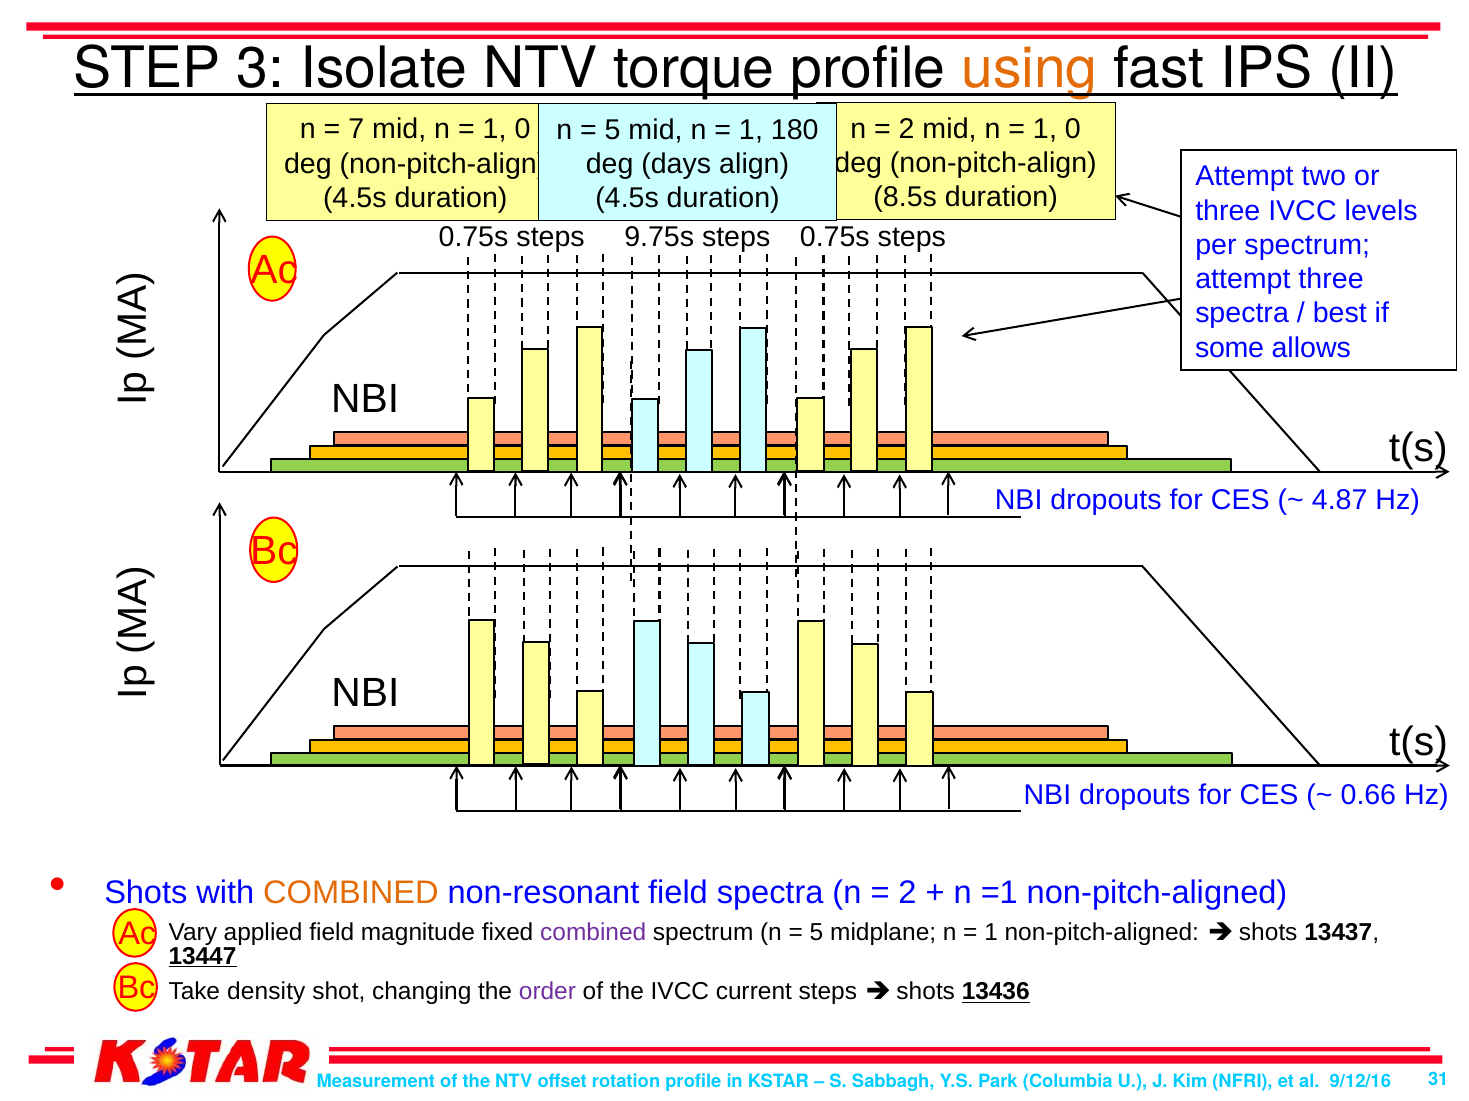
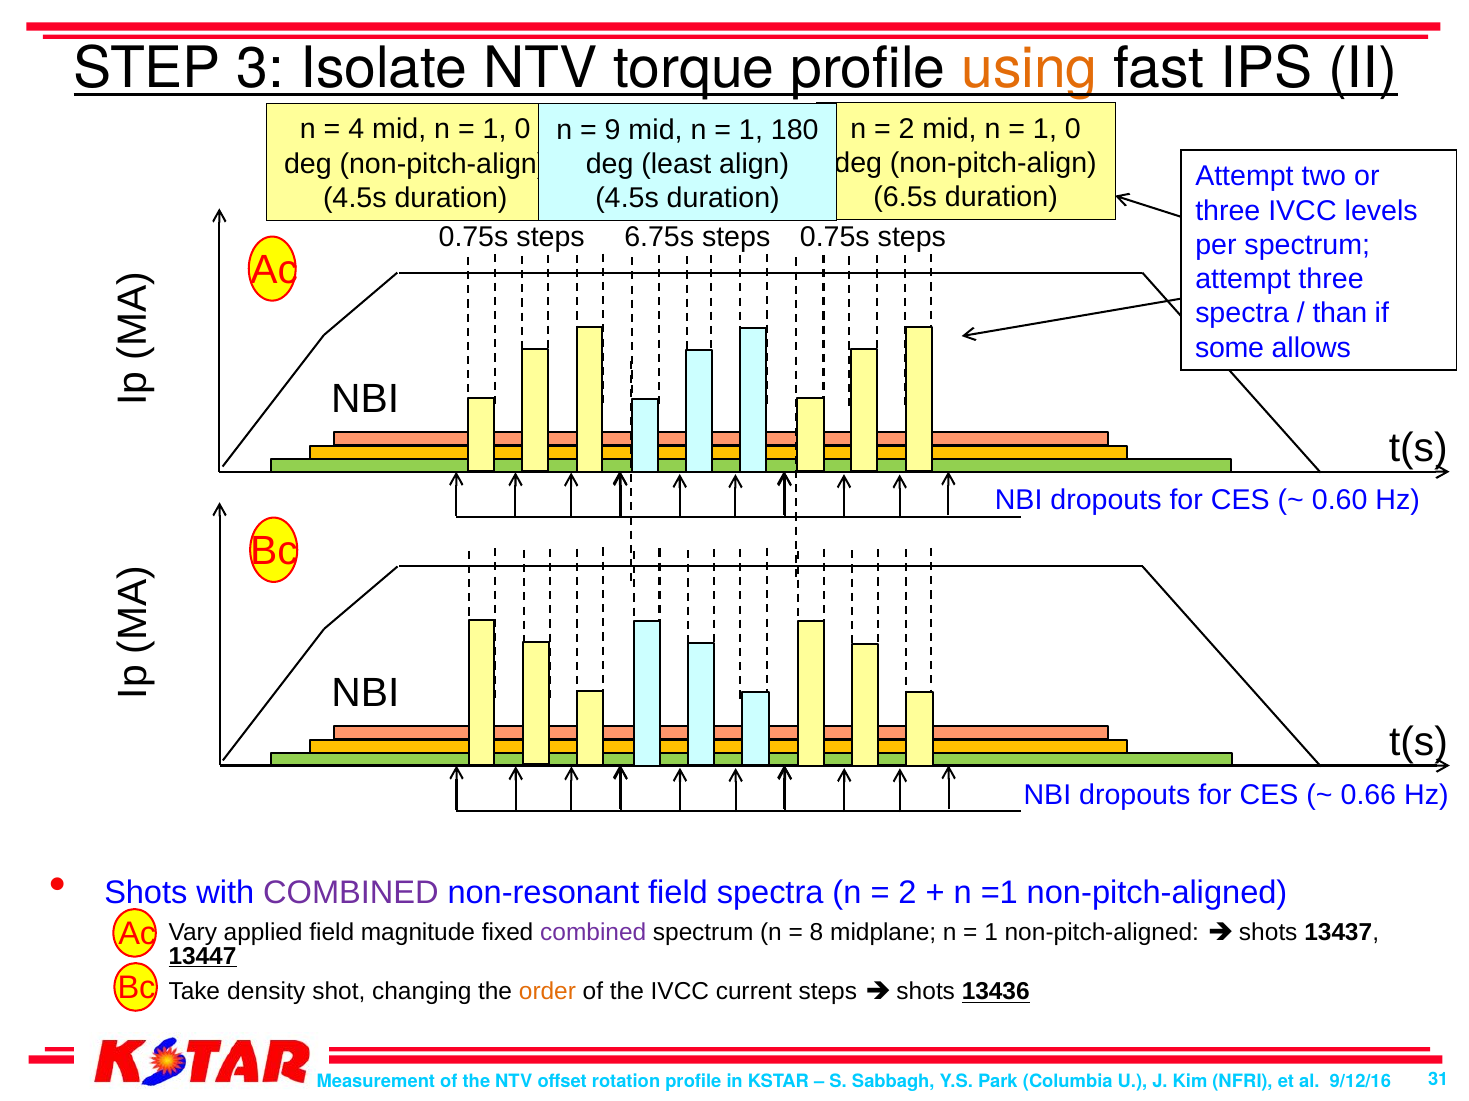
7: 7 -> 4
5 at (613, 130): 5 -> 9
days: days -> least
8.5s: 8.5s -> 6.5s
9.75s: 9.75s -> 6.75s
best: best -> than
4.87: 4.87 -> 0.60
COMBINED at (351, 893) colour: orange -> purple
5 at (817, 933): 5 -> 8
order colour: purple -> orange
